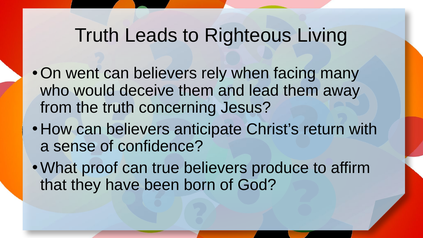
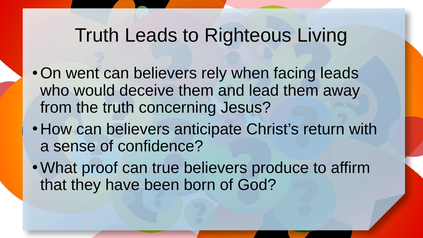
facing many: many -> leads
